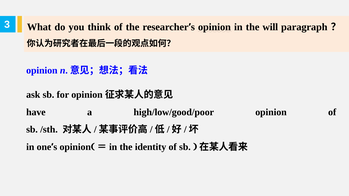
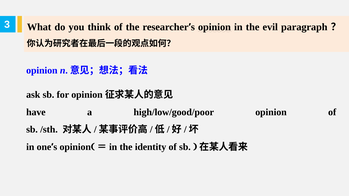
will: will -> evil
